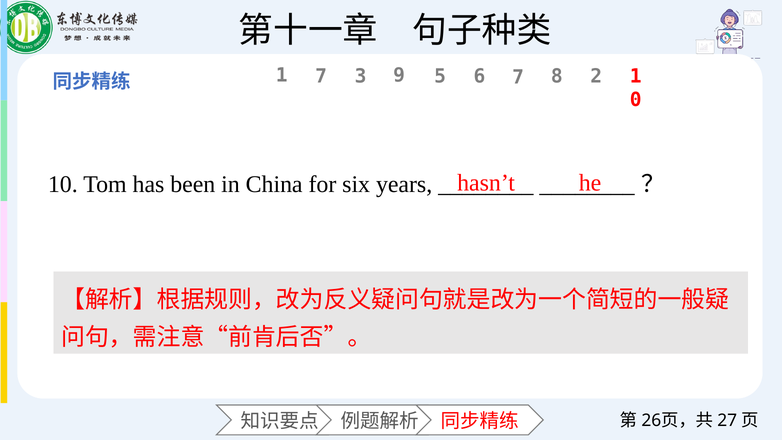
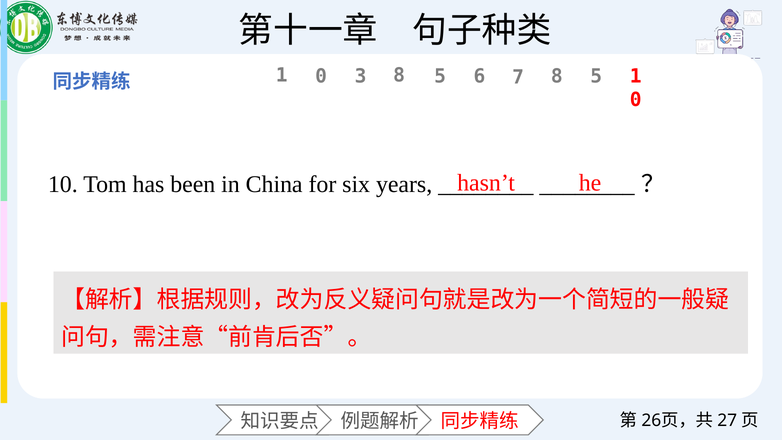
7 at (321, 76): 7 -> 0
3 9: 9 -> 8
7 8 2: 2 -> 5
